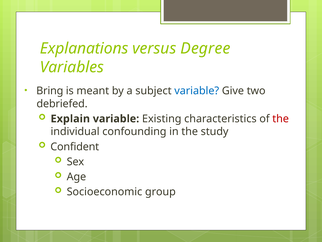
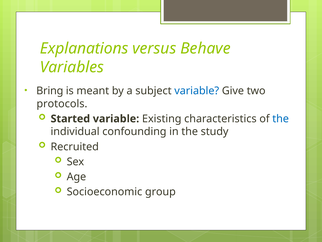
Degree: Degree -> Behave
debriefed: debriefed -> protocols
Explain: Explain -> Started
the at (281, 119) colour: red -> blue
Confident: Confident -> Recruited
